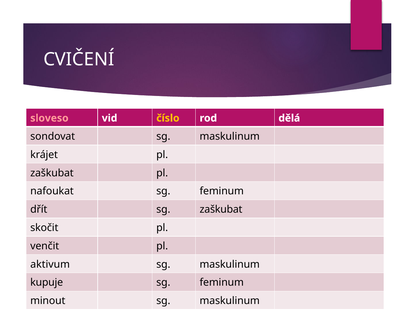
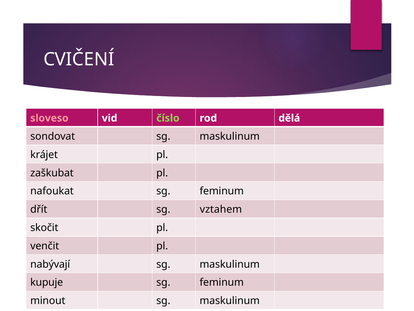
číslo colour: yellow -> light green
sg zaškubat: zaškubat -> vztahem
aktivum: aktivum -> nabývají
